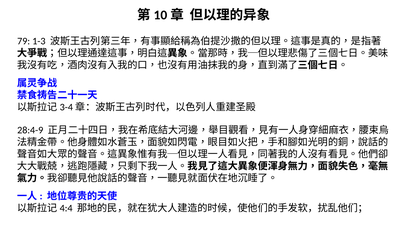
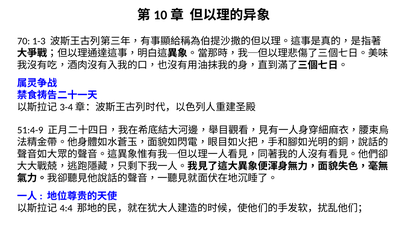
79: 79 -> 70
28:4-9: 28:4-9 -> 51:4-9
